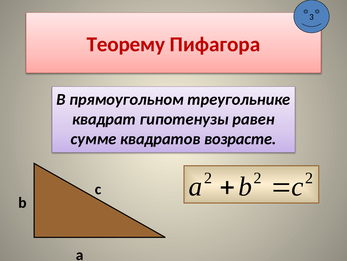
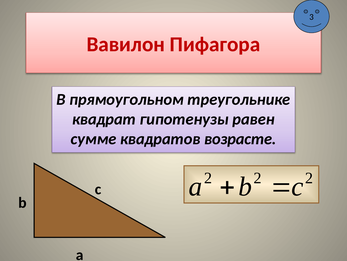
Теорему: Теорему -> Вавилон
